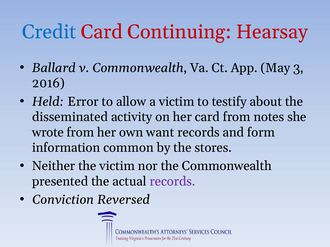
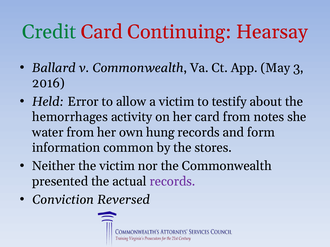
Credit colour: blue -> green
disseminated: disseminated -> hemorrhages
wrote: wrote -> water
want: want -> hung
